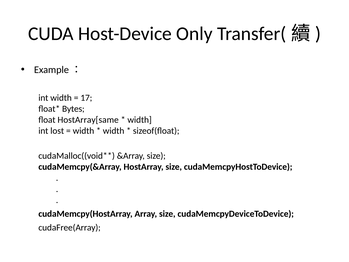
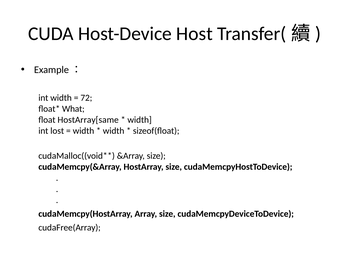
Only: Only -> Host
17: 17 -> 72
Bytes: Bytes -> What
